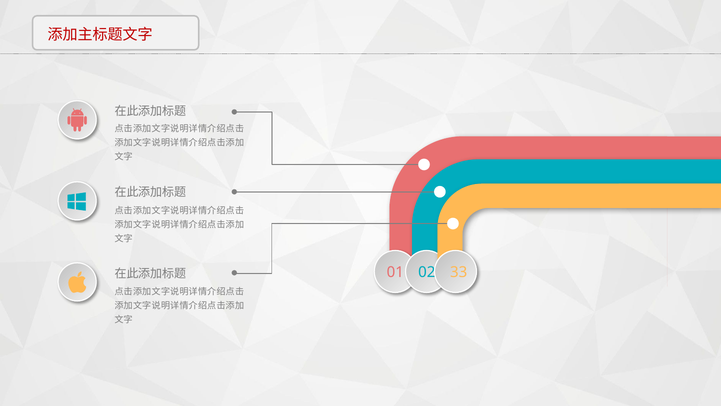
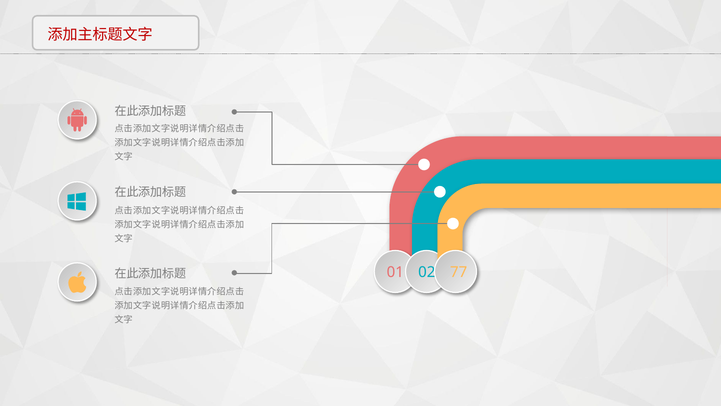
33: 33 -> 77
